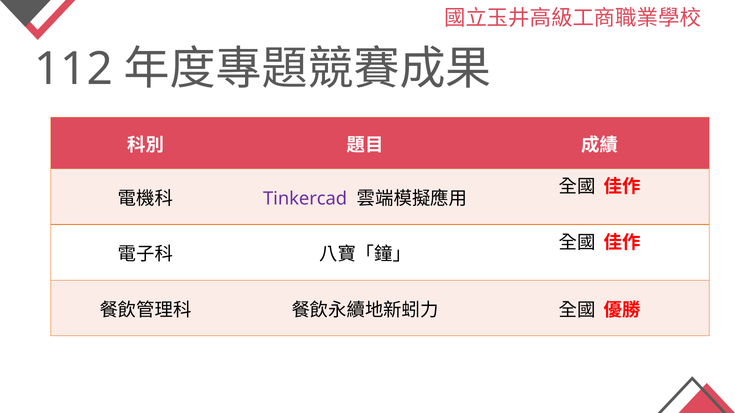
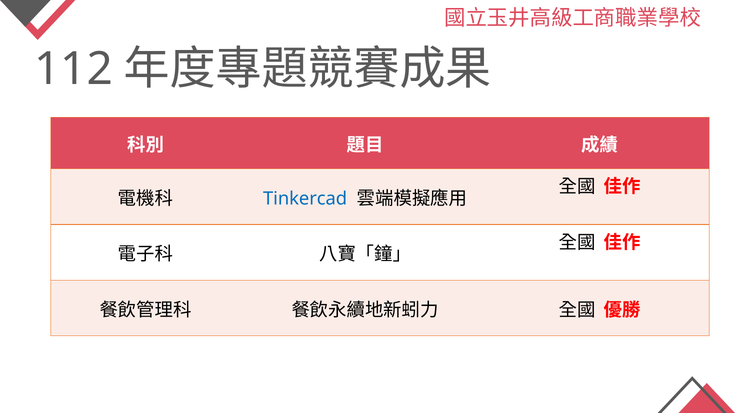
Tinkercad colour: purple -> blue
